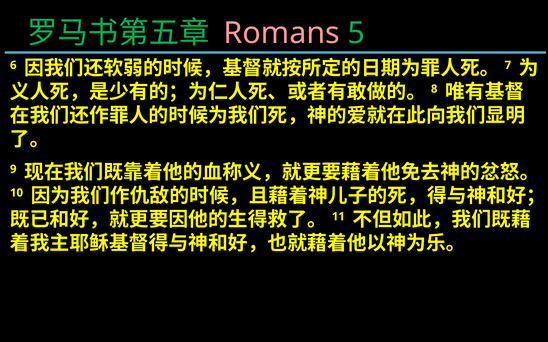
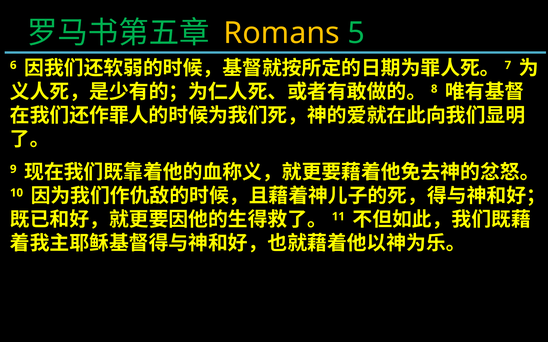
Romans colour: pink -> yellow
